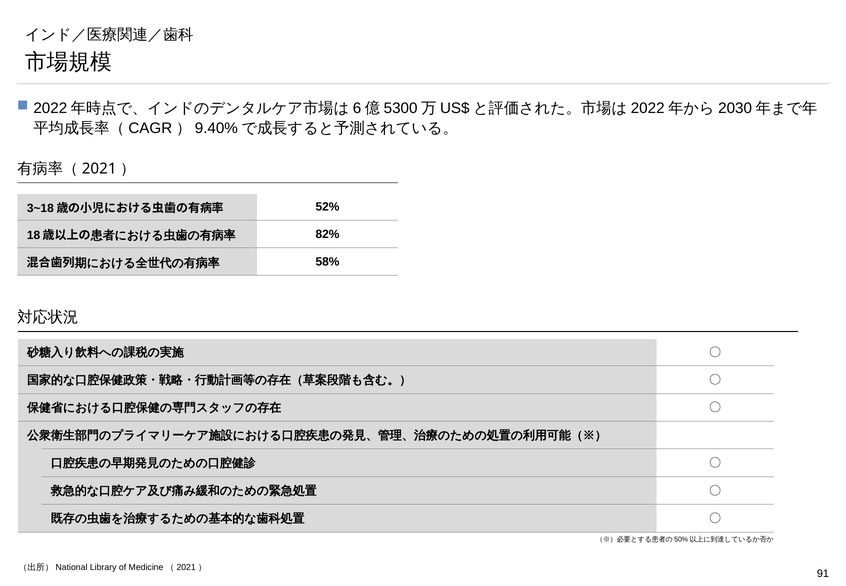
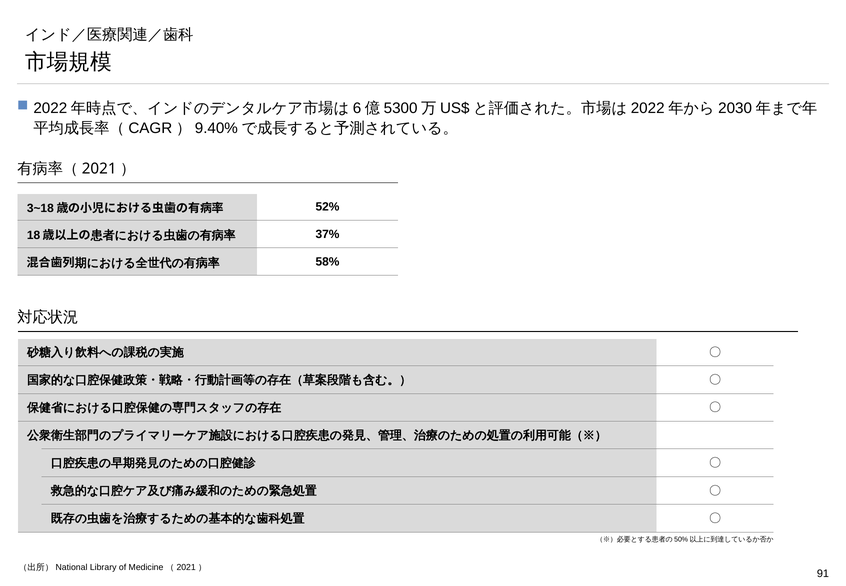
82%: 82% -> 37%
